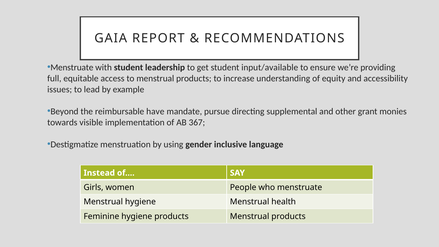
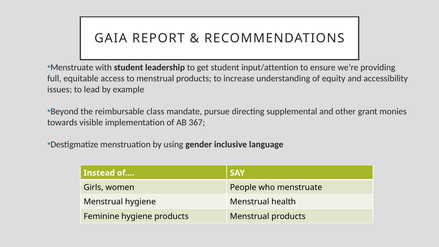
input/available: input/available -> input/attention
have: have -> class
